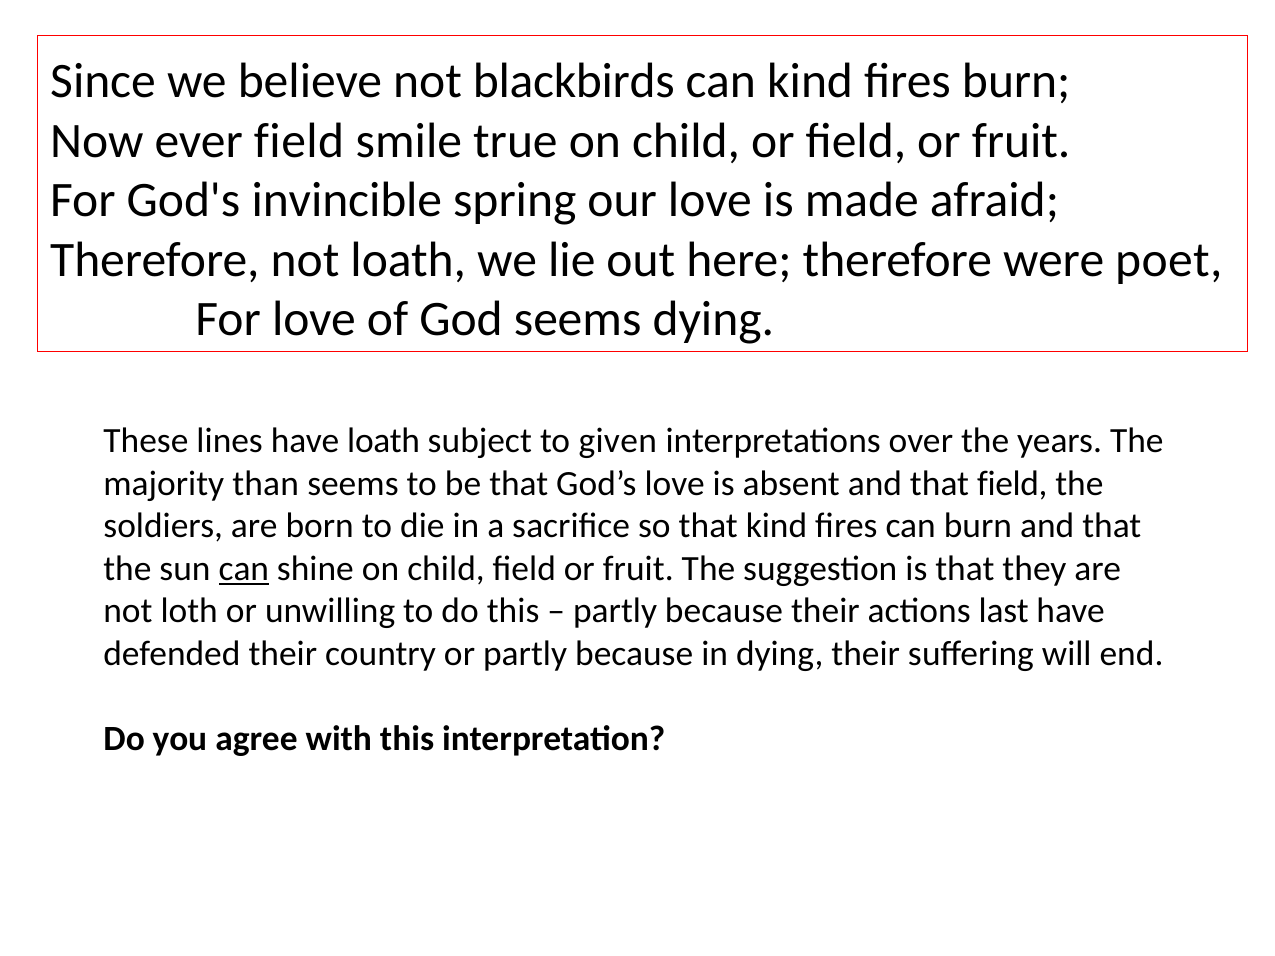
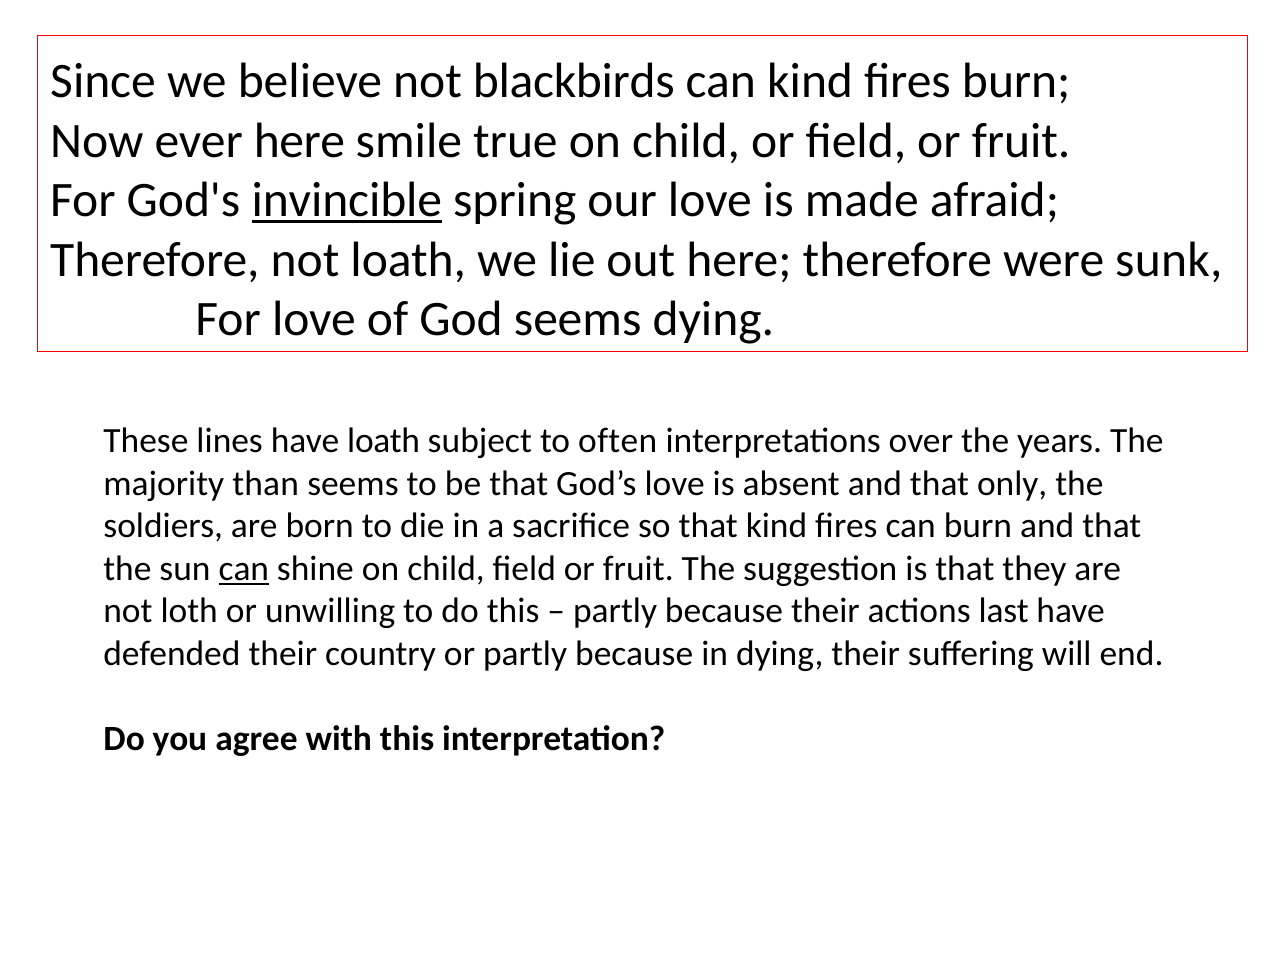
ever field: field -> here
invincible underline: none -> present
poet: poet -> sunk
given: given -> often
that field: field -> only
